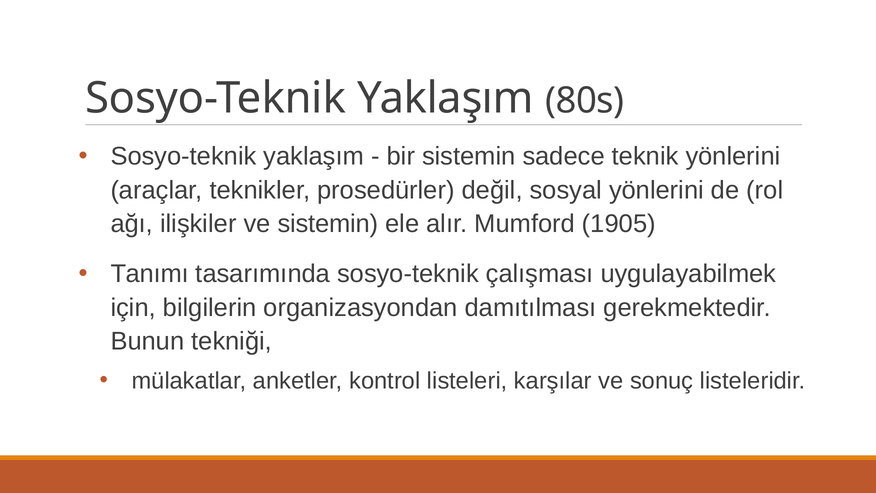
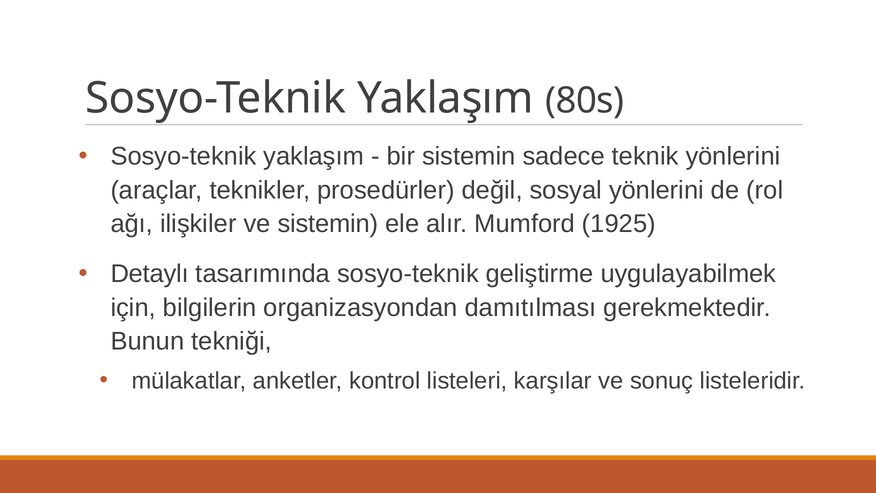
1905: 1905 -> 1925
Tanımı: Tanımı -> Detaylı
çalışması: çalışması -> geliştirme
